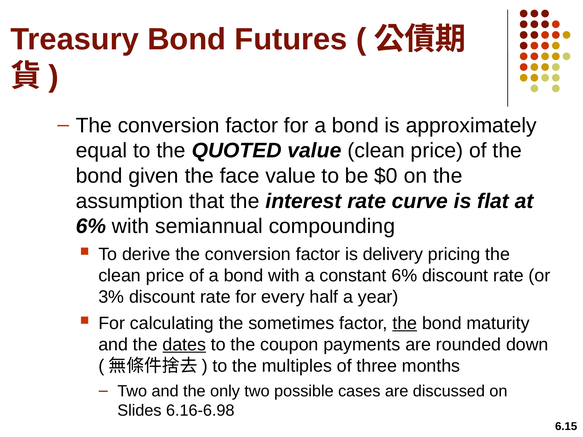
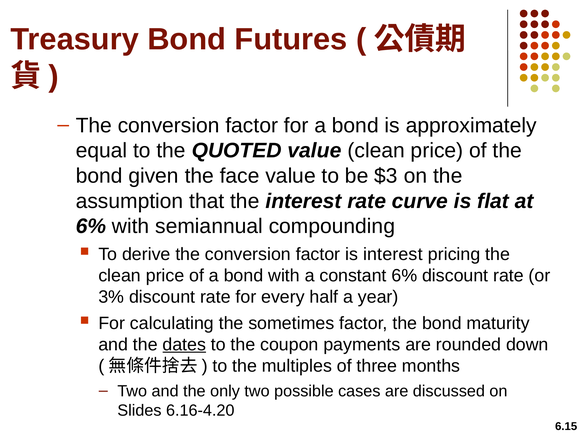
$0: $0 -> $3
is delivery: delivery -> interest
the at (405, 323) underline: present -> none
6.16-6.98: 6.16-6.98 -> 6.16-4.20
